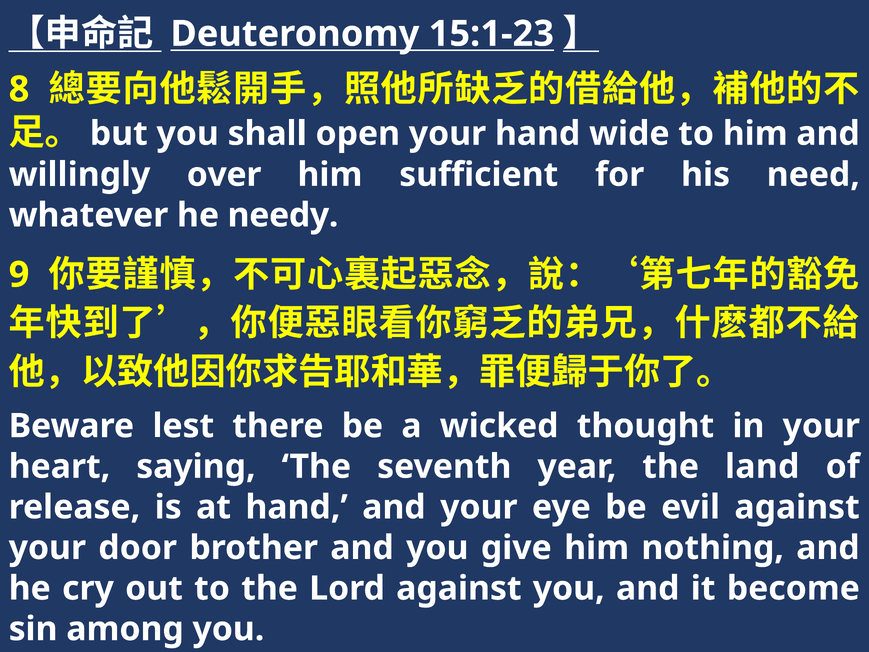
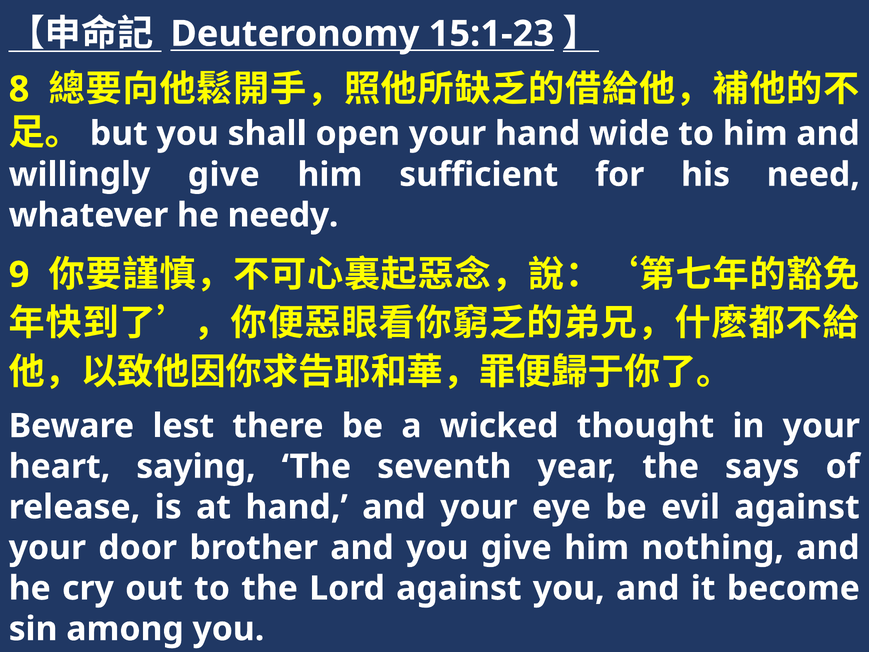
willingly over: over -> give
land: land -> says
